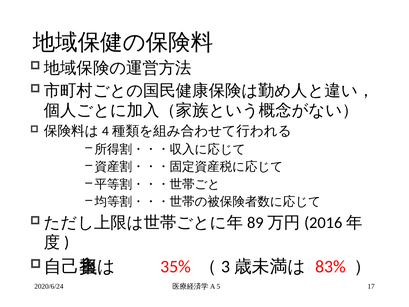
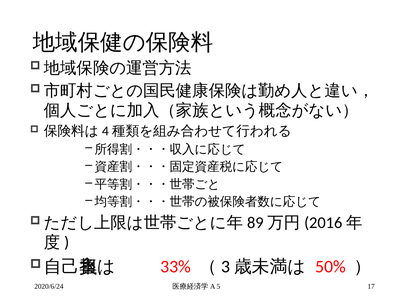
35%: 35% -> 33%
83%: 83% -> 50%
